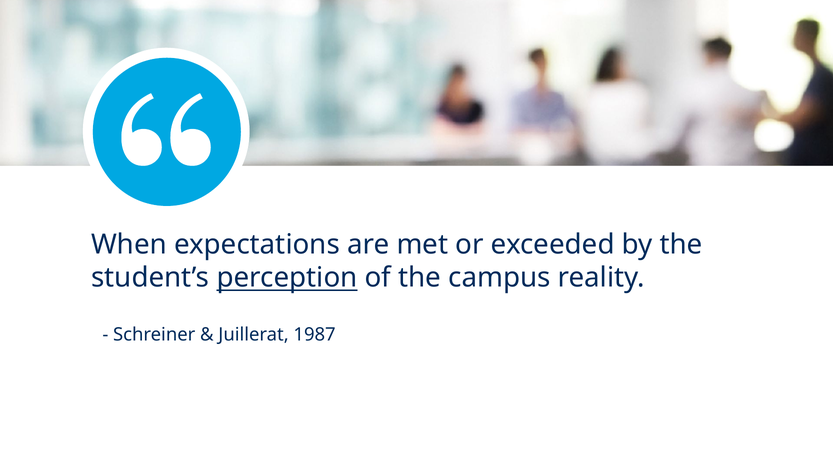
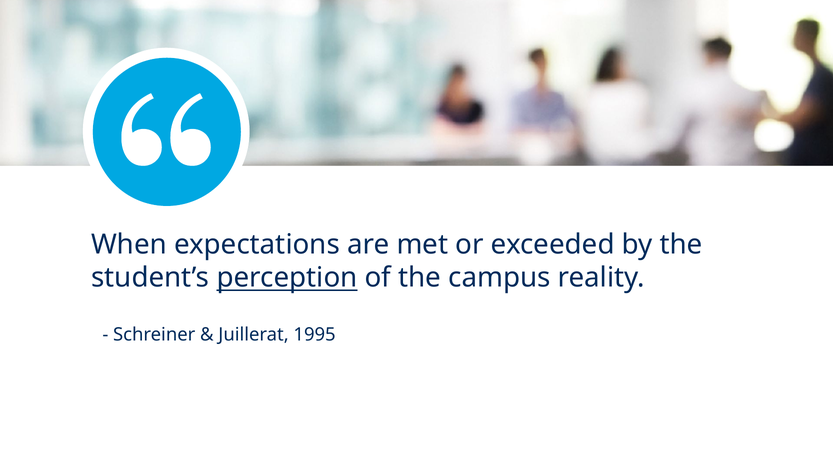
1987: 1987 -> 1995
